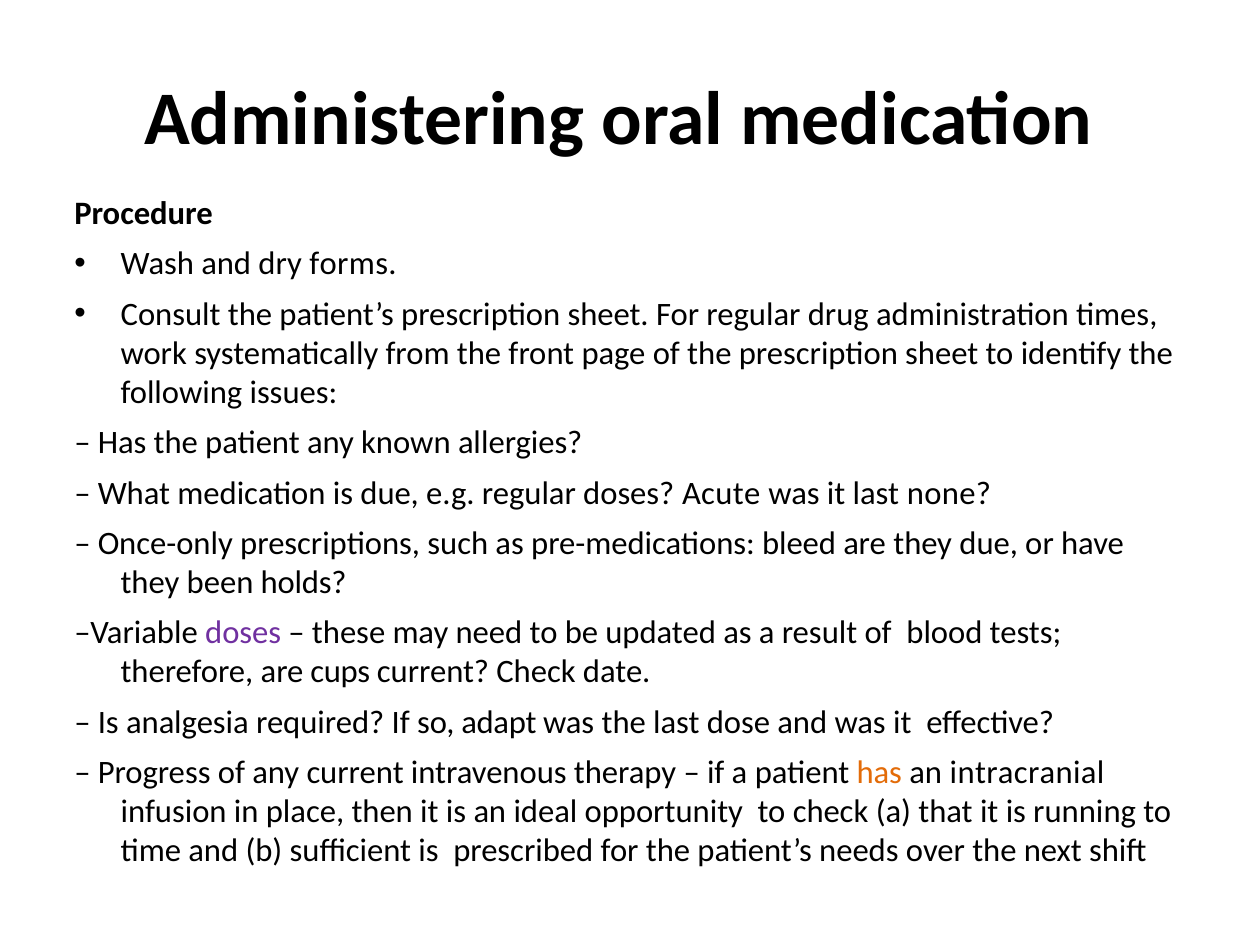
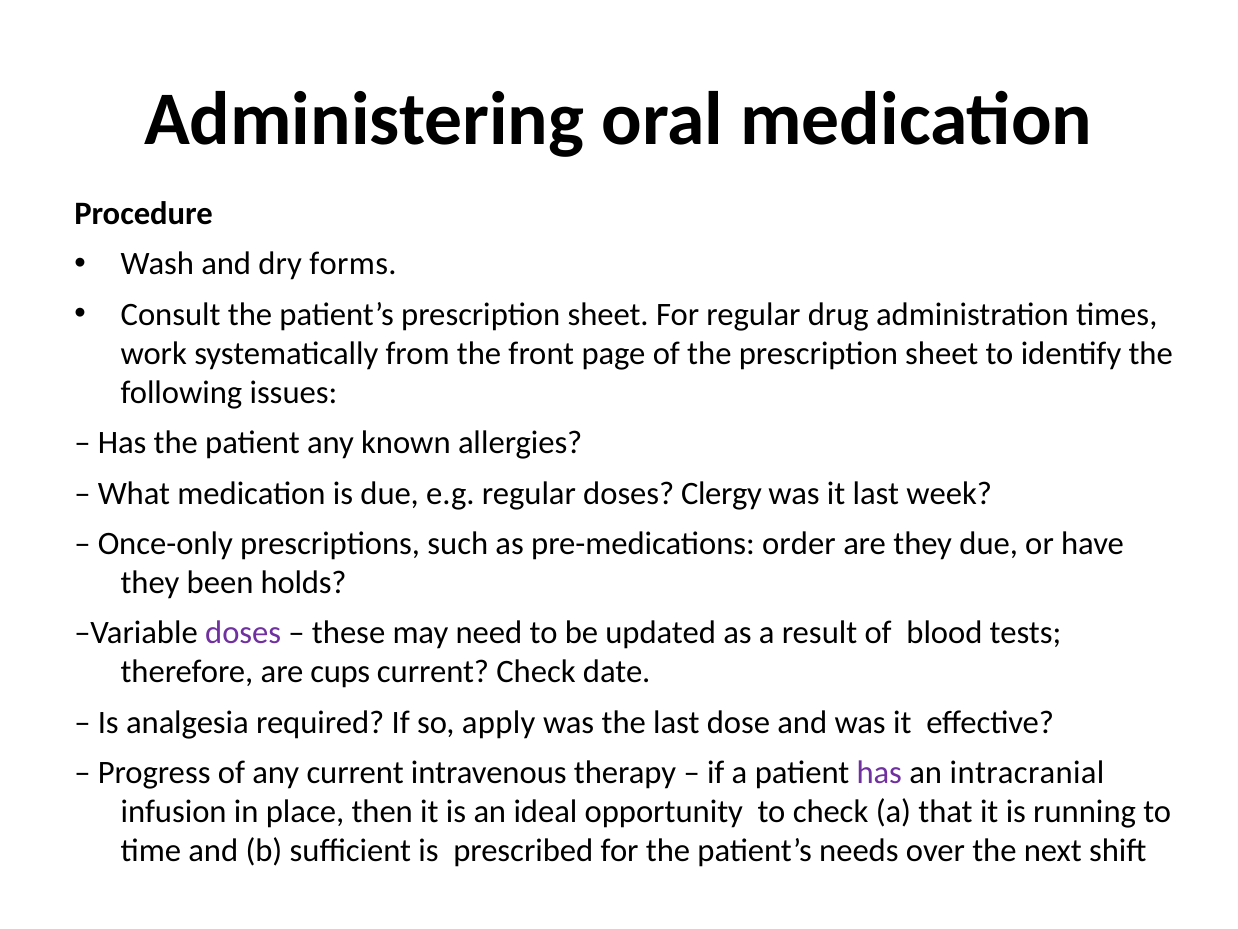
Acute: Acute -> Clergy
none: none -> week
bleed: bleed -> order
adapt: adapt -> apply
has at (879, 772) colour: orange -> purple
